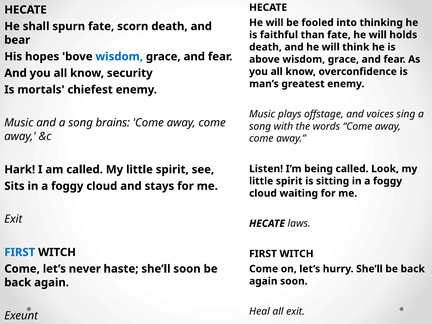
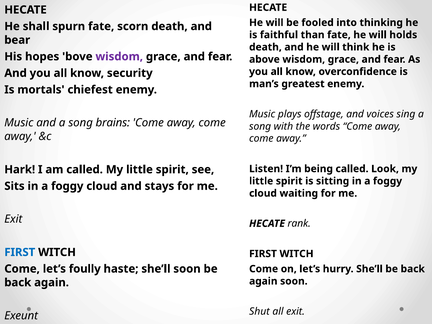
wisdom at (119, 57) colour: blue -> purple
laws: laws -> rank
never: never -> foully
Heal: Heal -> Shut
